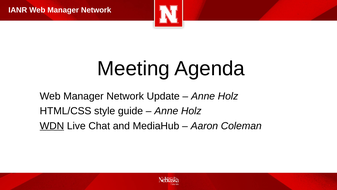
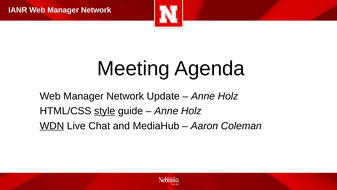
style underline: none -> present
